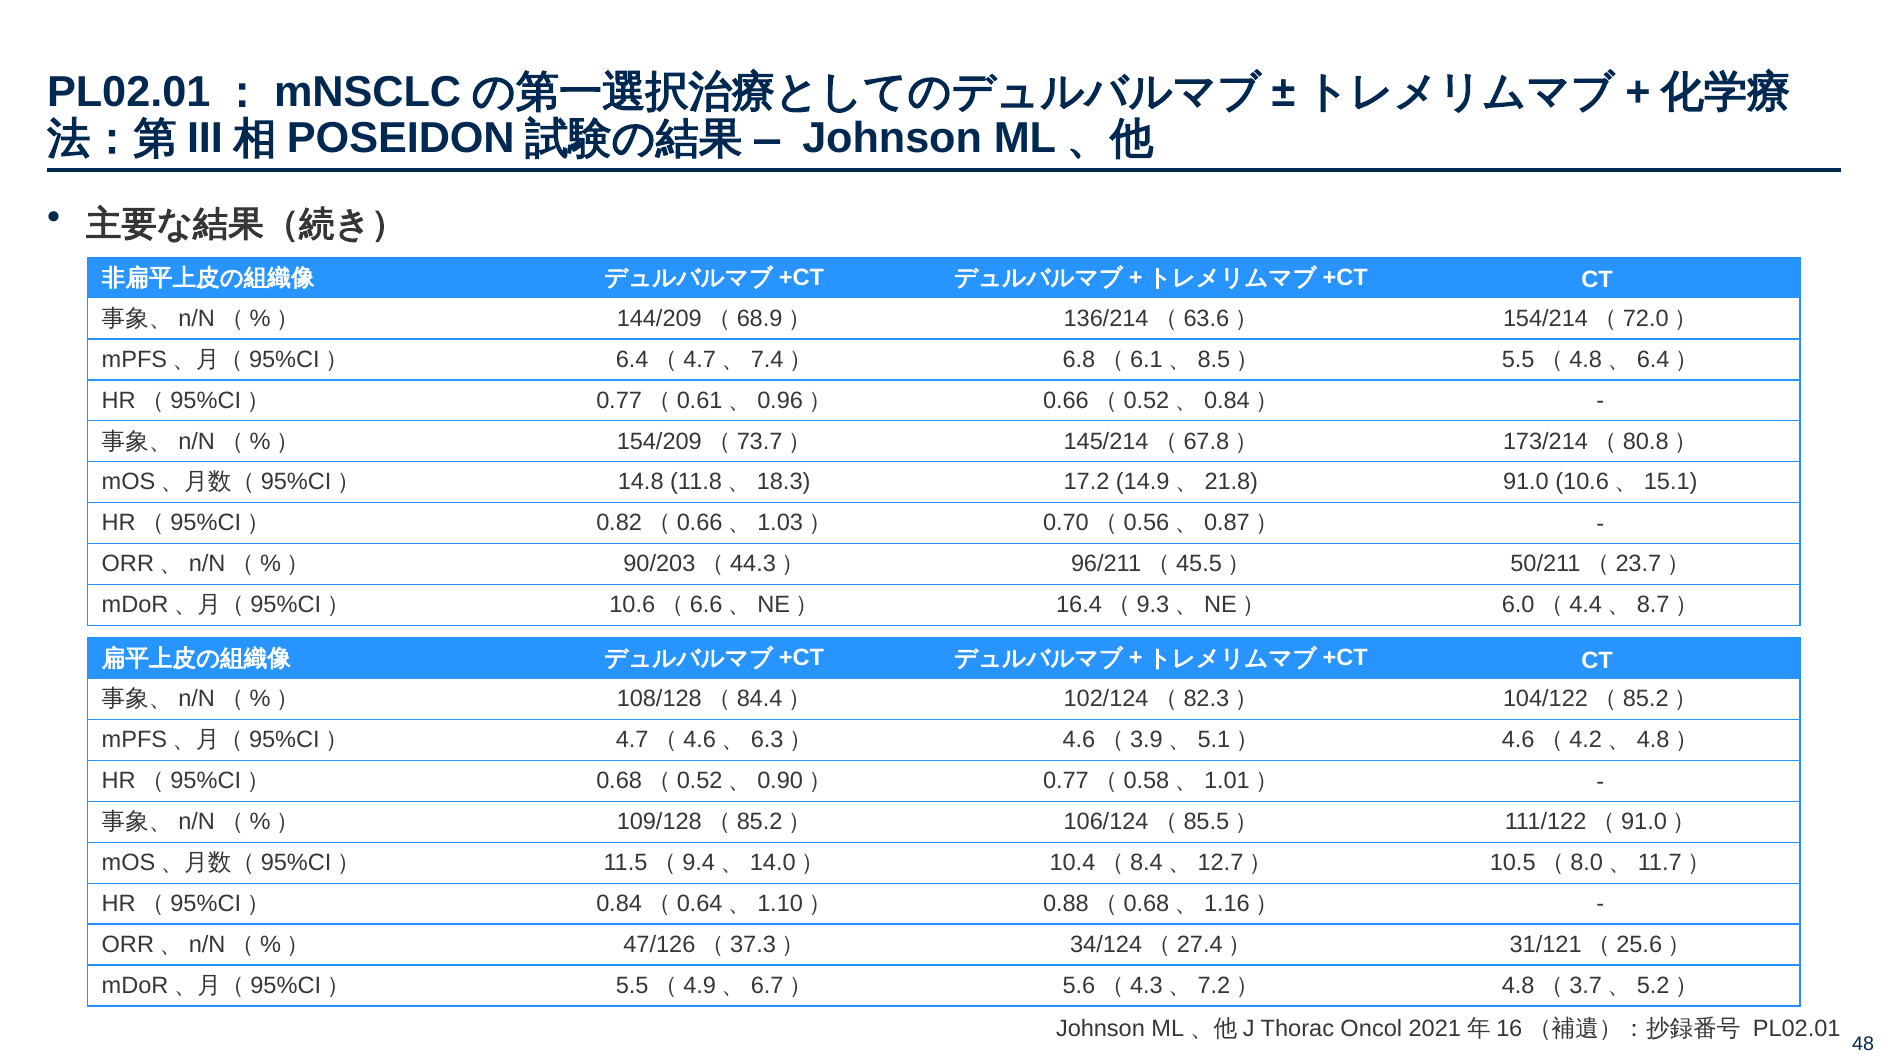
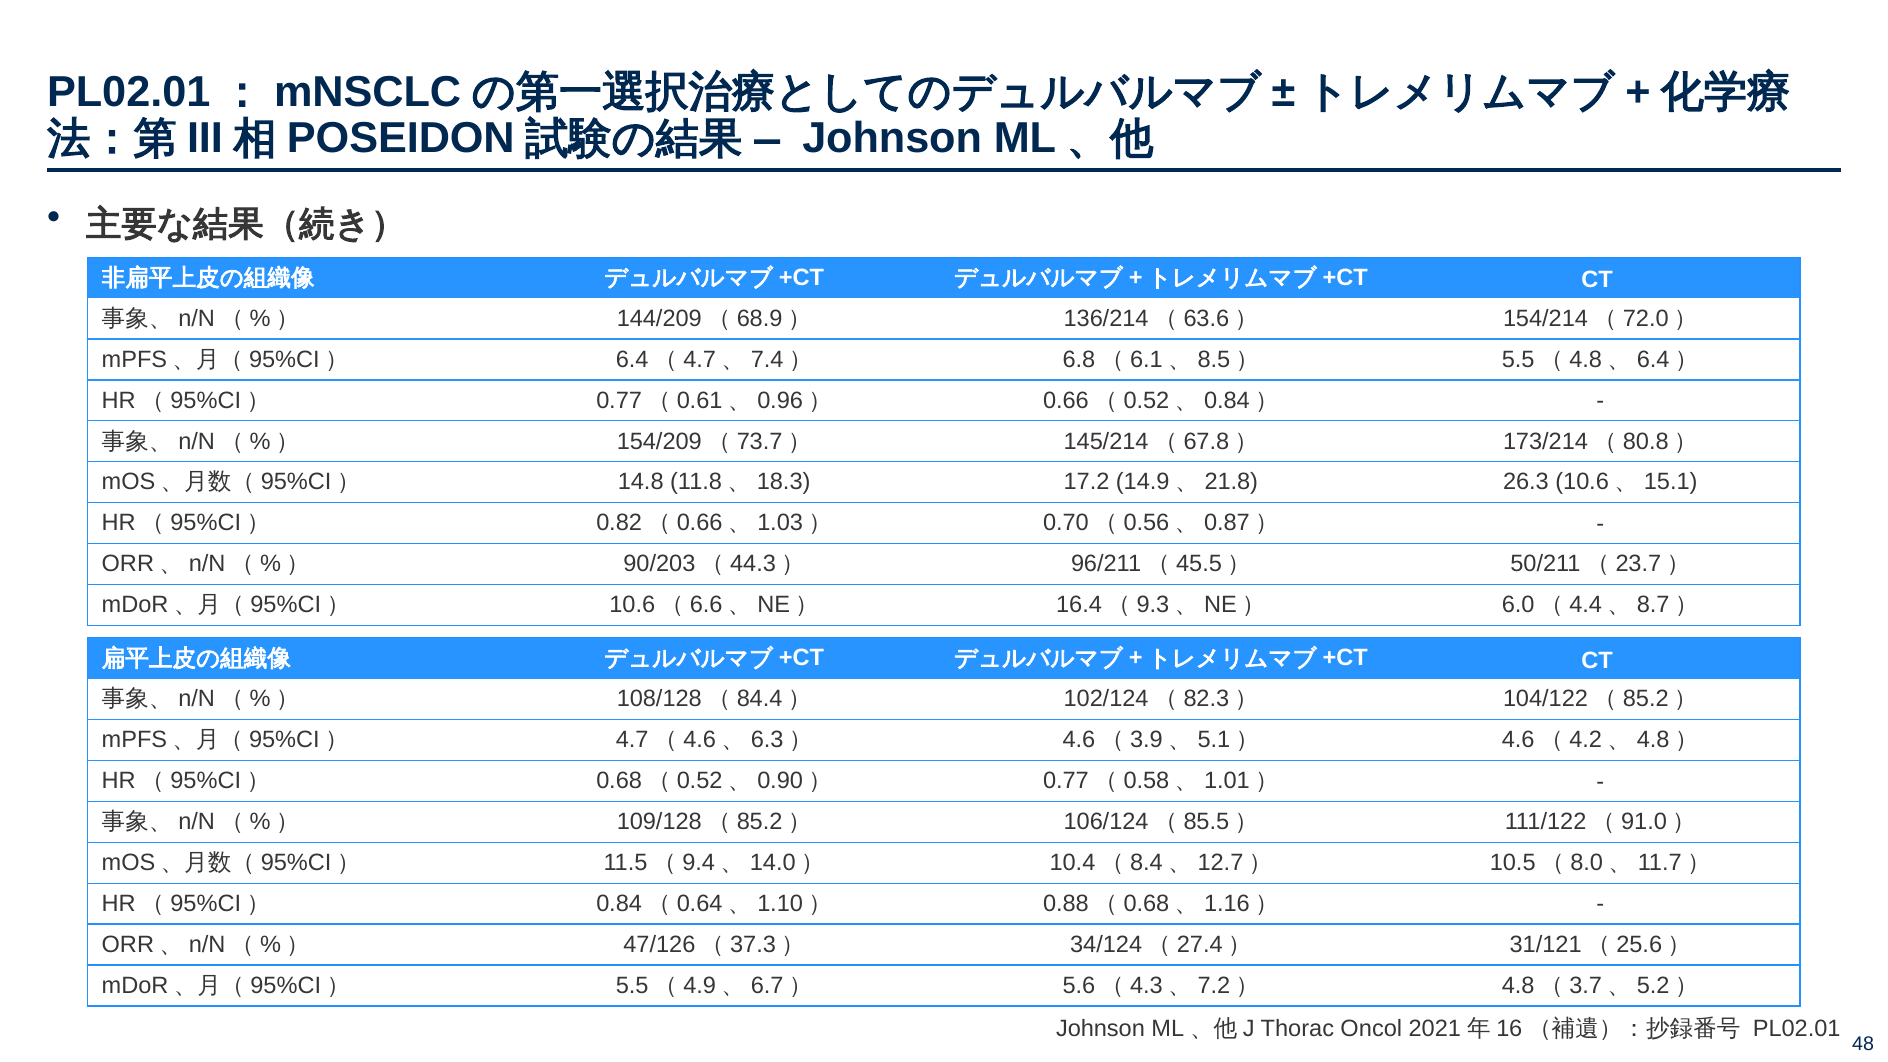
91.0: 91.0 -> 26.3
